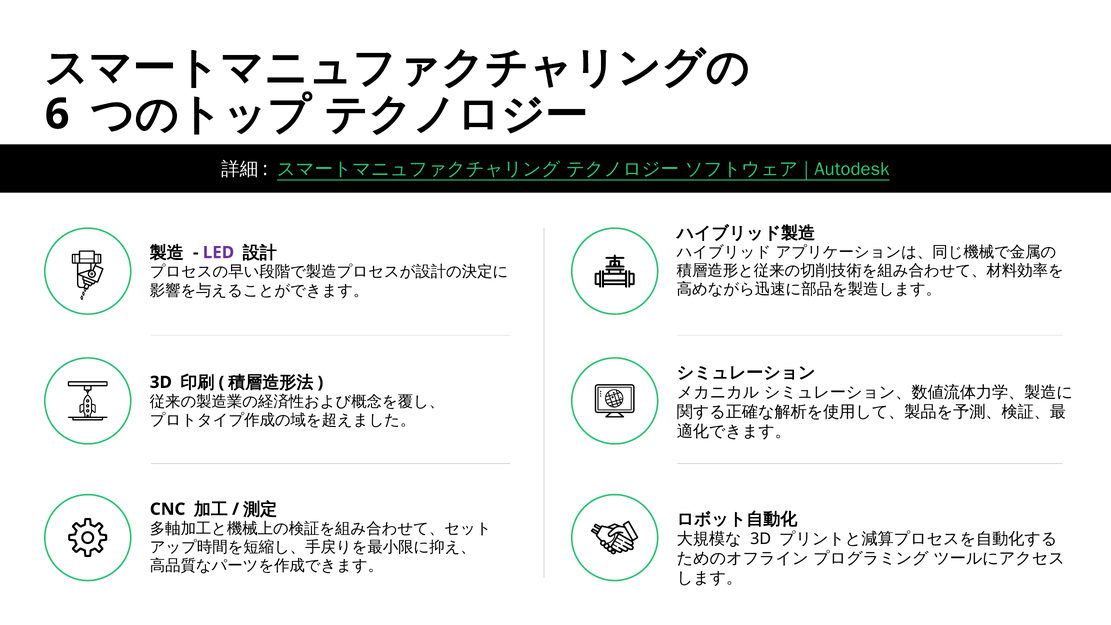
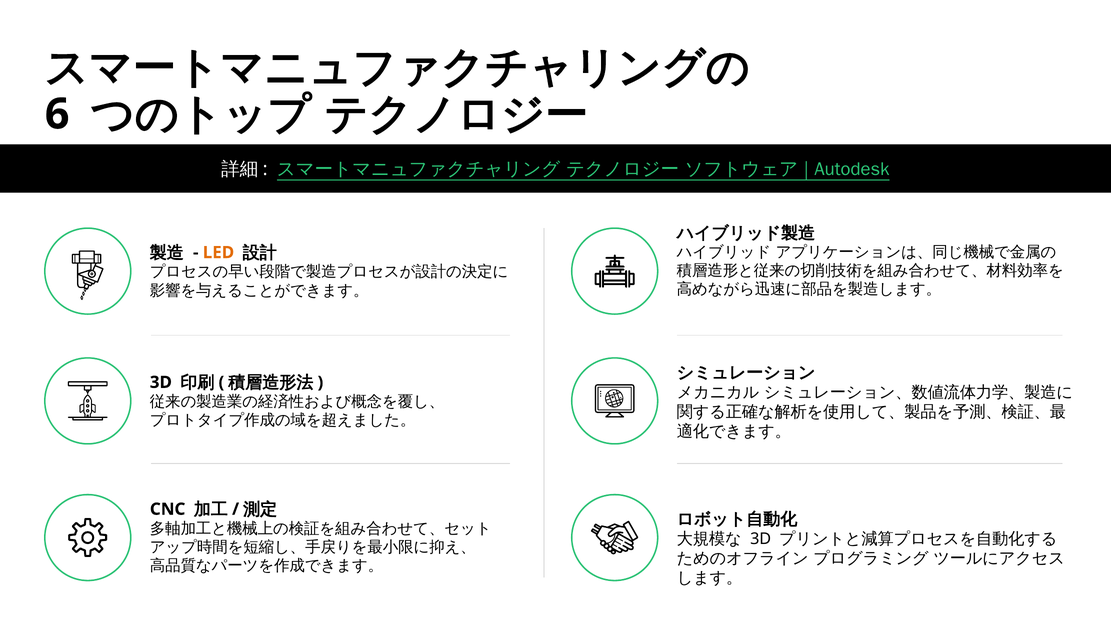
LED colour: purple -> orange
